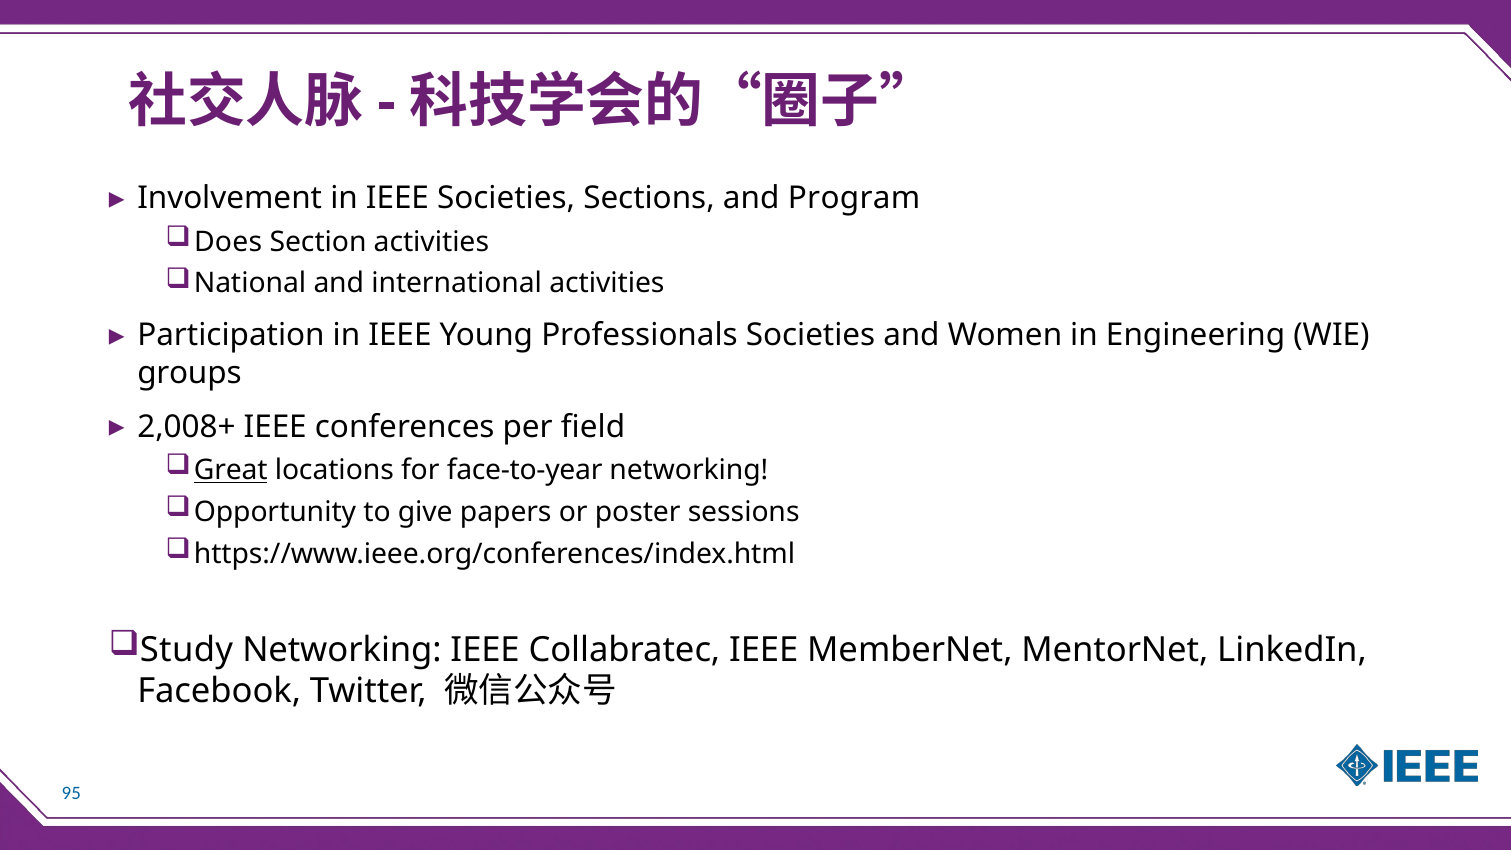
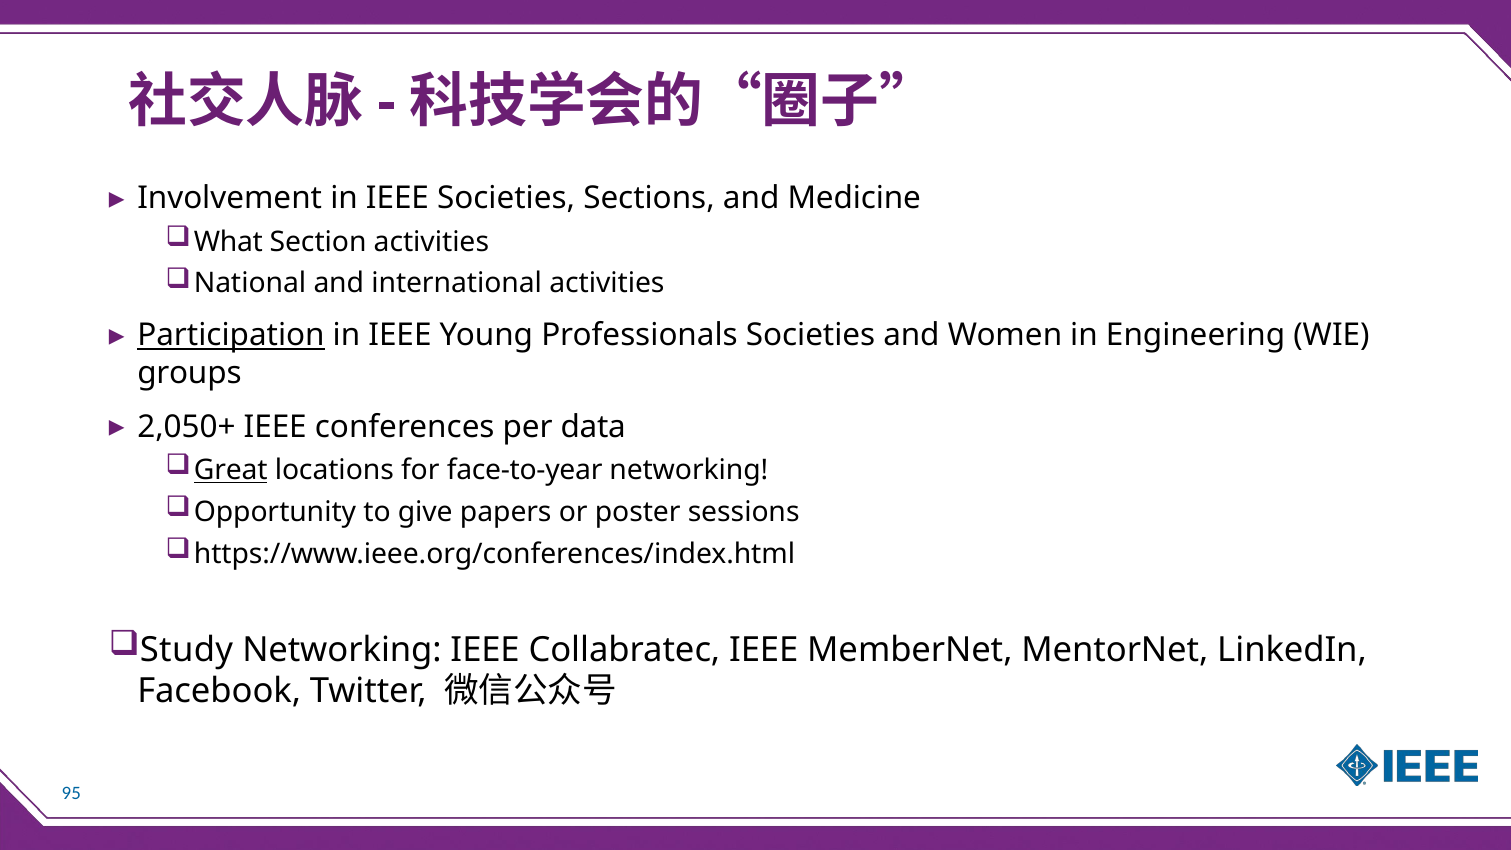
Program: Program -> Medicine
Does: Does -> What
Participation underline: none -> present
2,008+: 2,008+ -> 2,050+
field: field -> data
